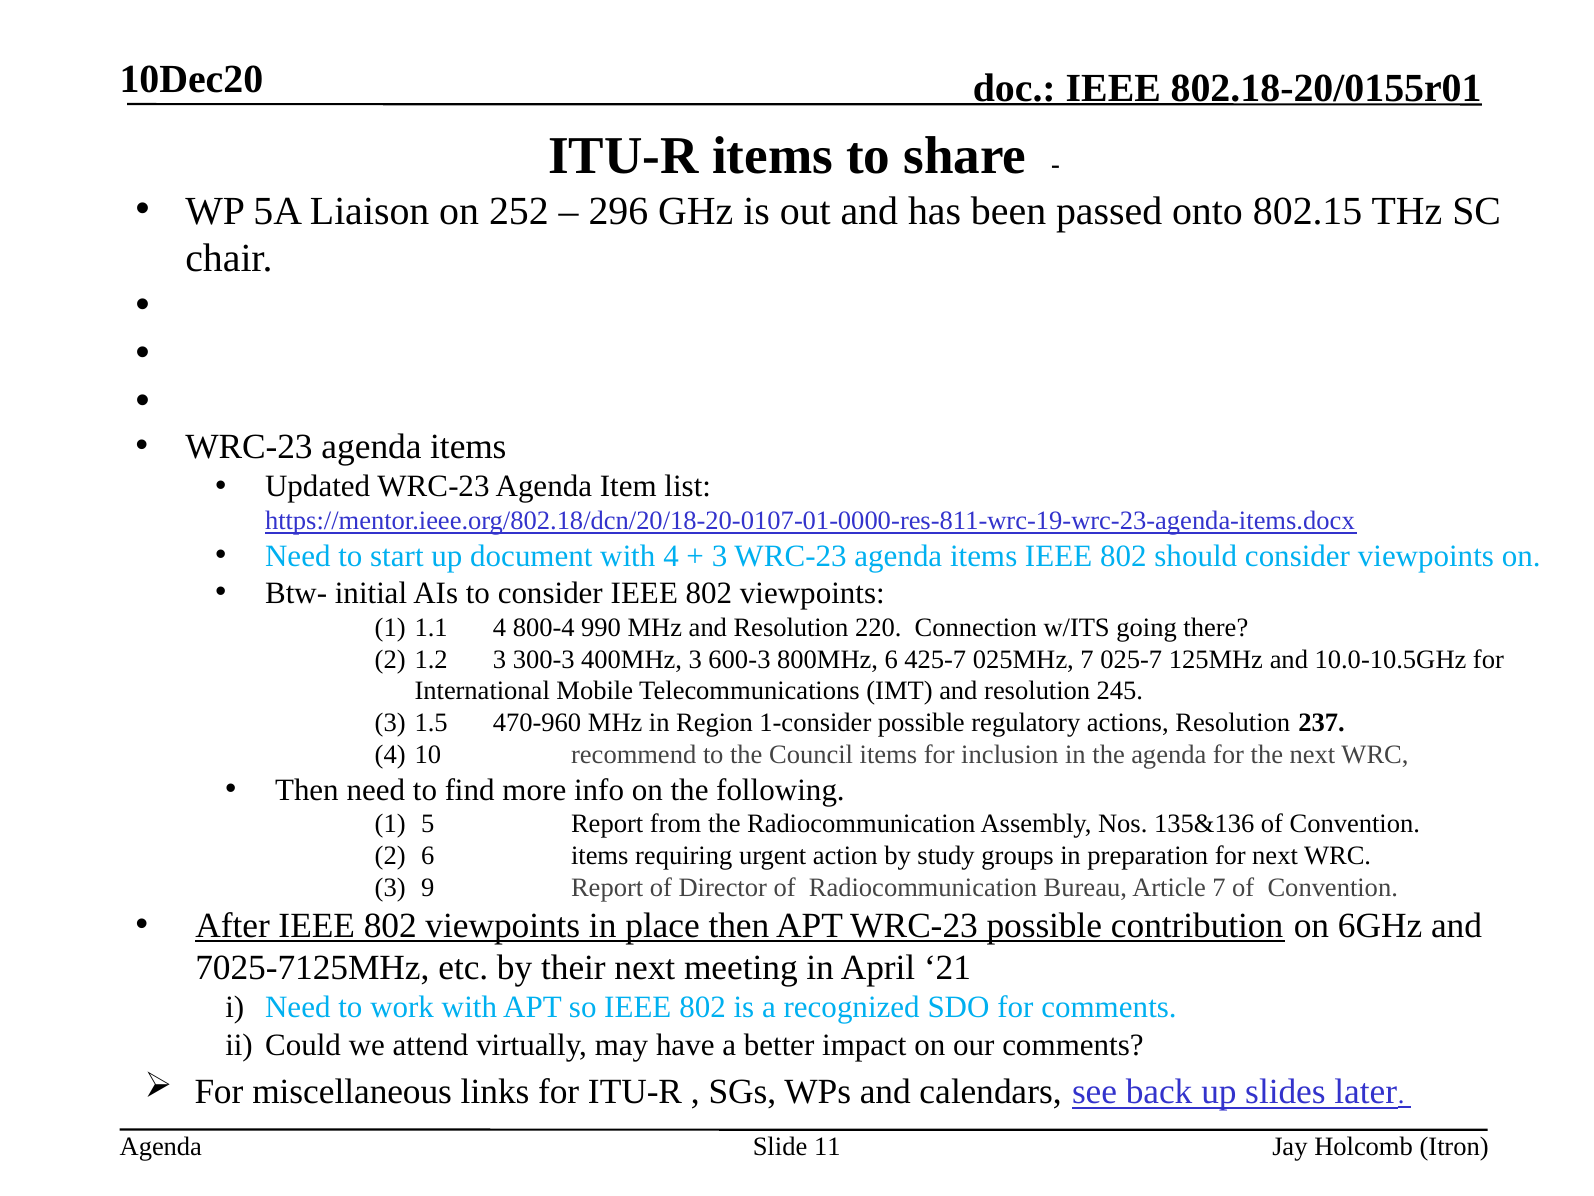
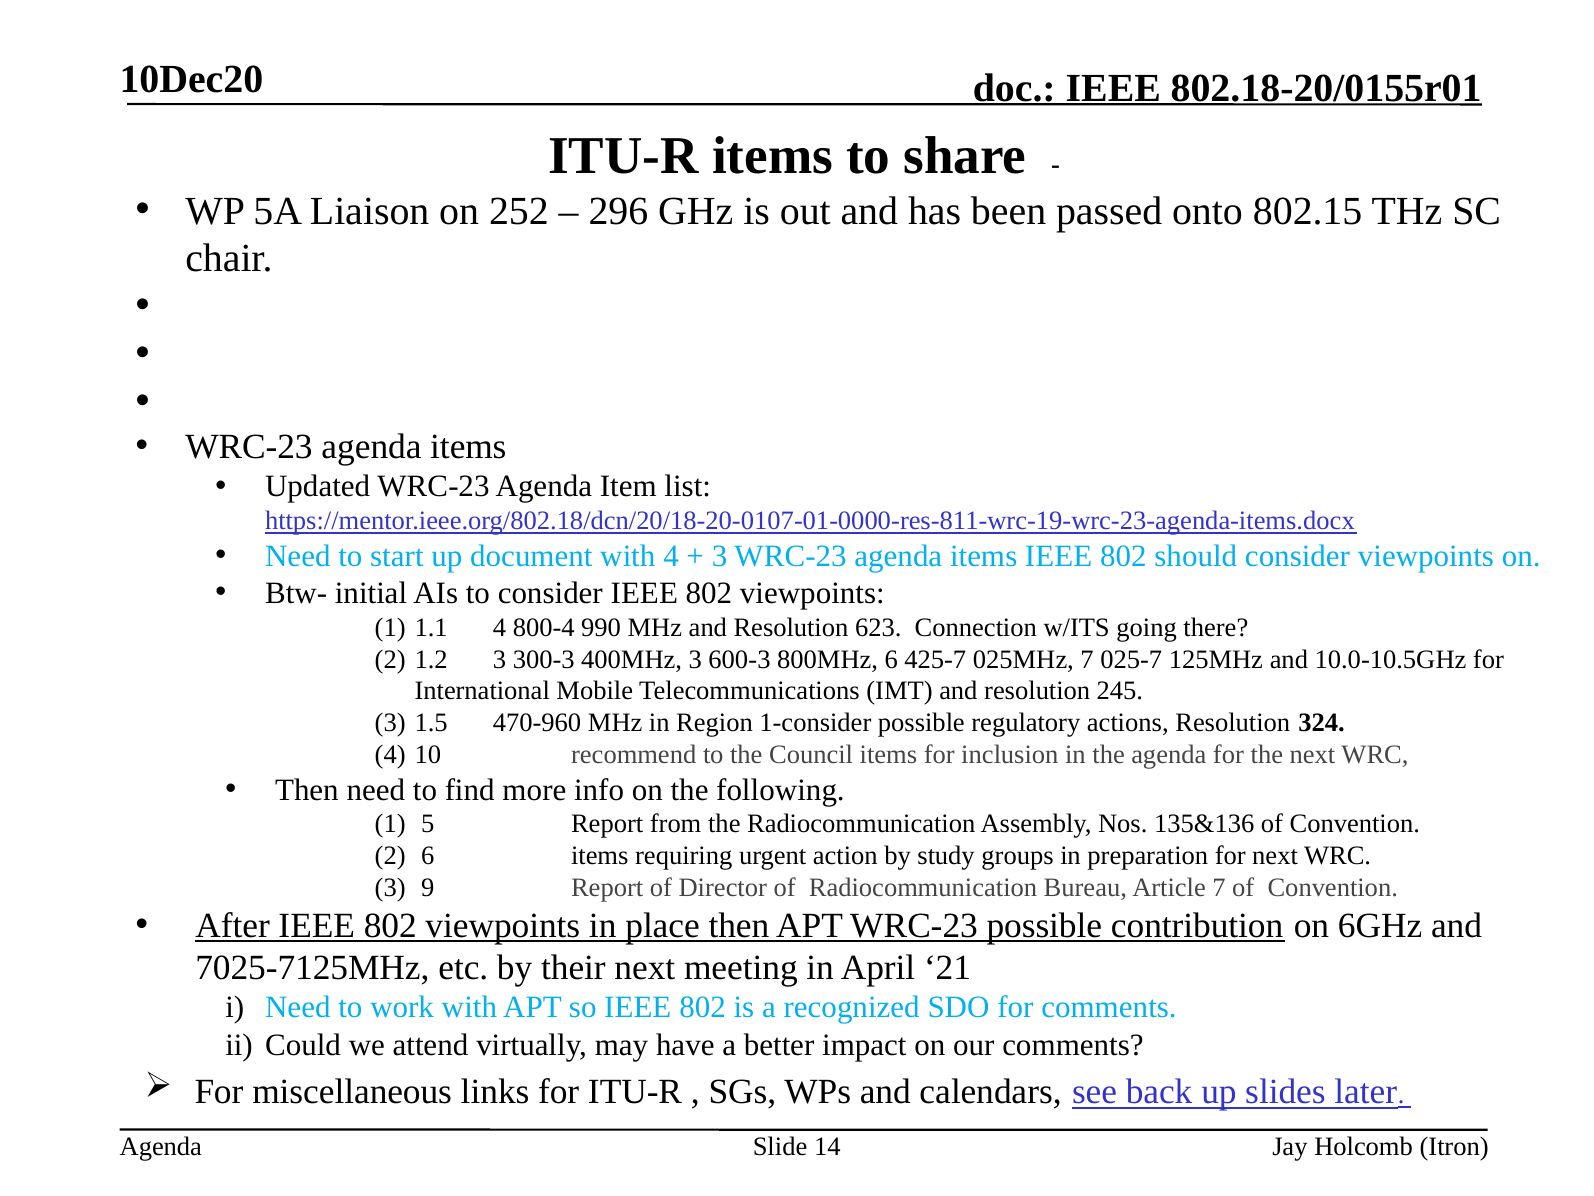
220: 220 -> 623
237: 237 -> 324
11: 11 -> 14
